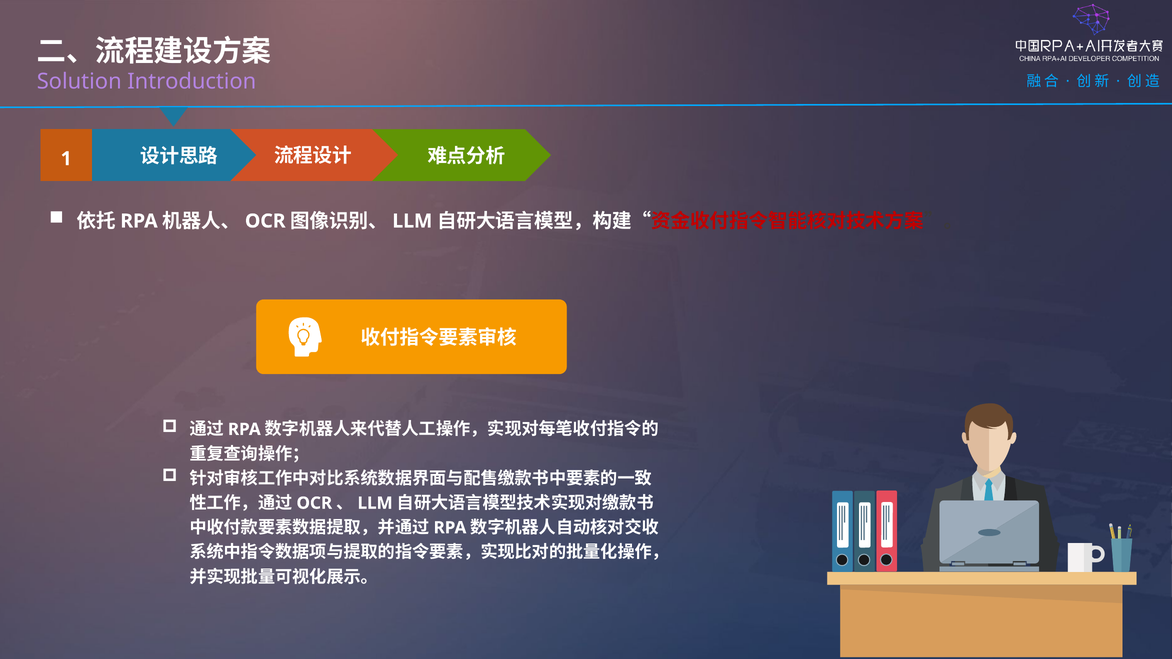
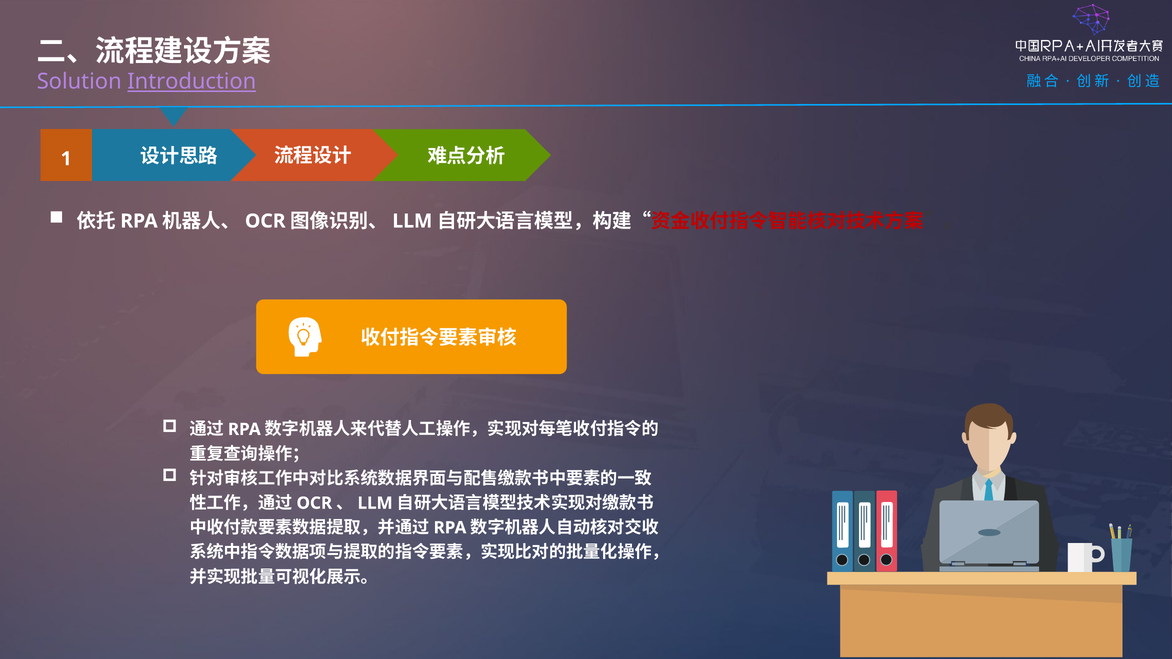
Introduction underline: none -> present
